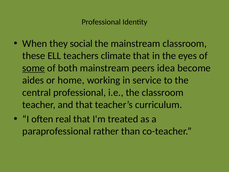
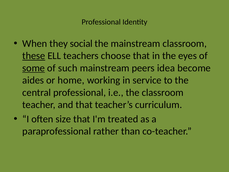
these underline: none -> present
climate: climate -> choose
both: both -> such
real: real -> size
